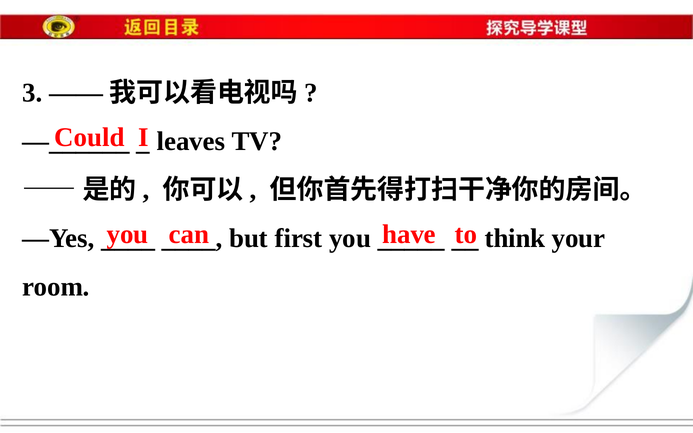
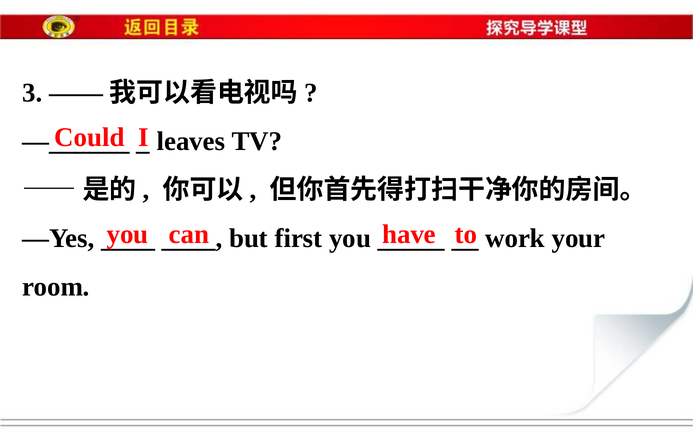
think: think -> work
